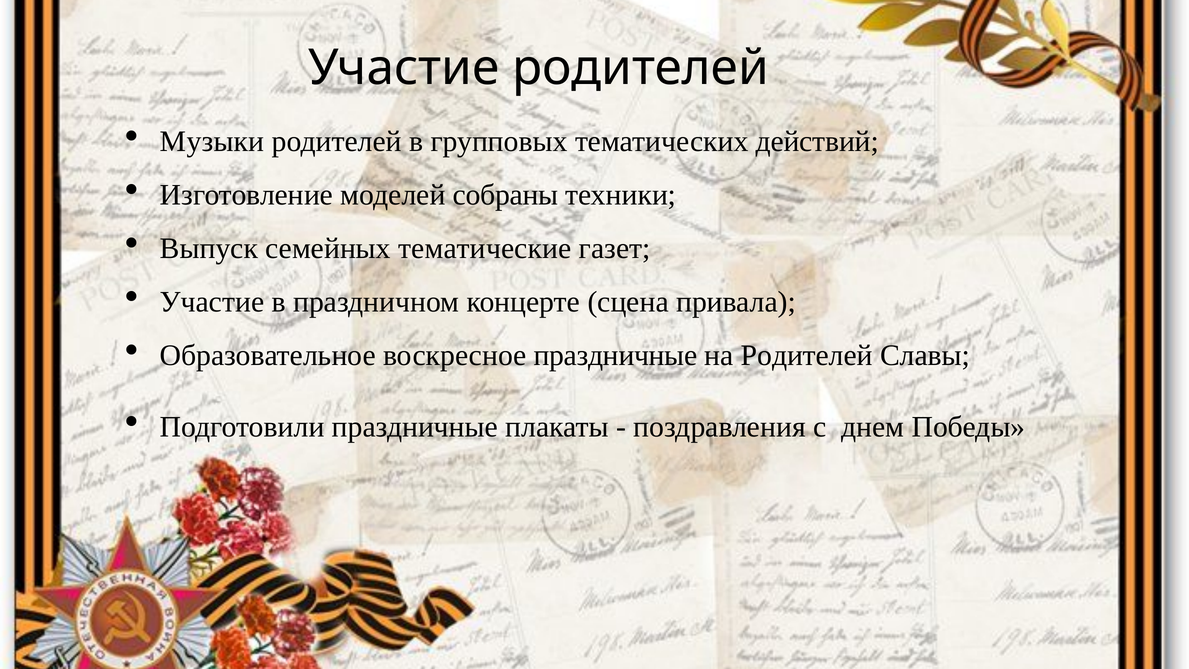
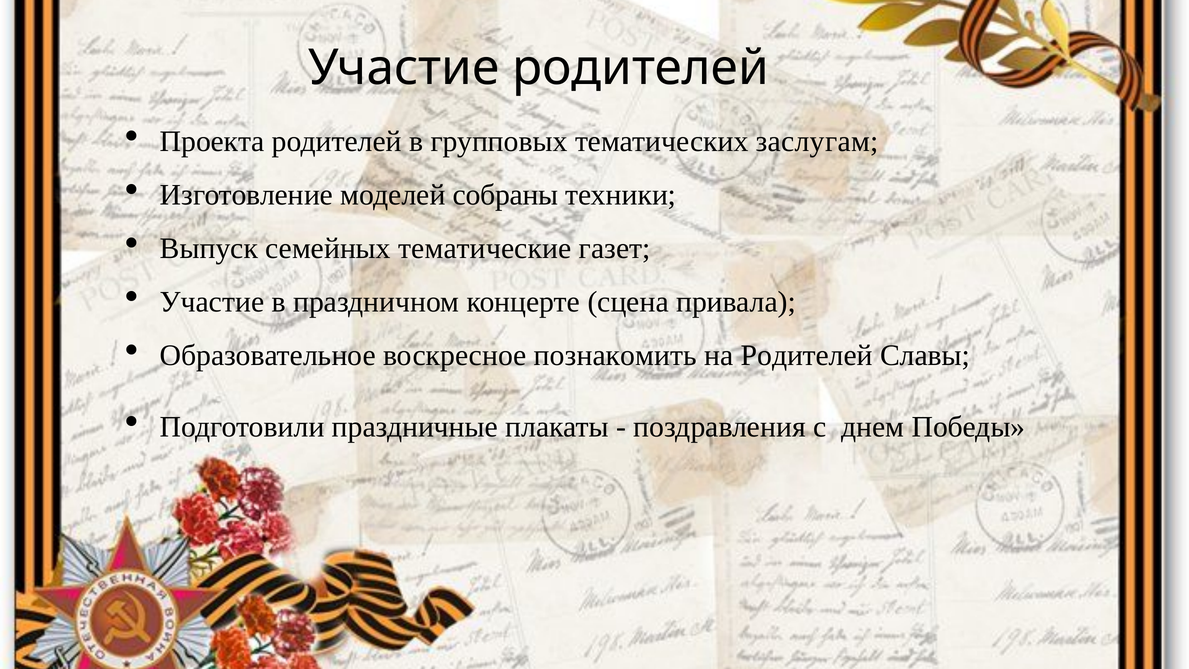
Музыки: Музыки -> Проекта
действий: действий -> заслугам
воскресное праздничные: праздничные -> познакомить
